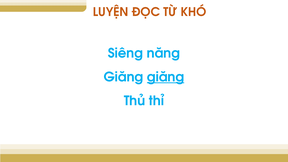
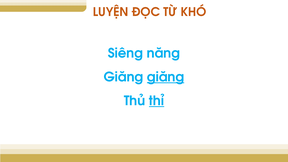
thỉ underline: none -> present
